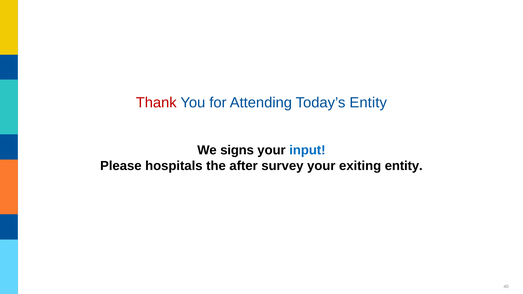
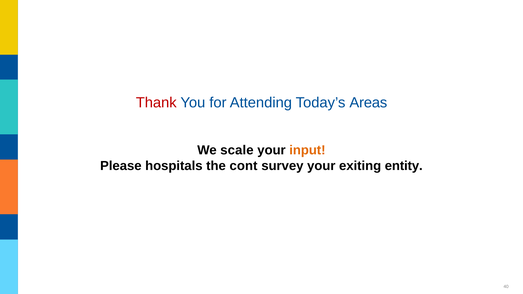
Today’s Entity: Entity -> Areas
signs: signs -> scale
input colour: blue -> orange
after: after -> cont
